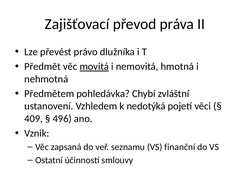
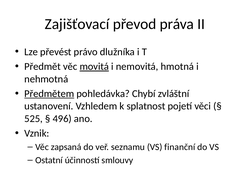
Předmětem underline: none -> present
nedotýká: nedotýká -> splatnost
409: 409 -> 525
